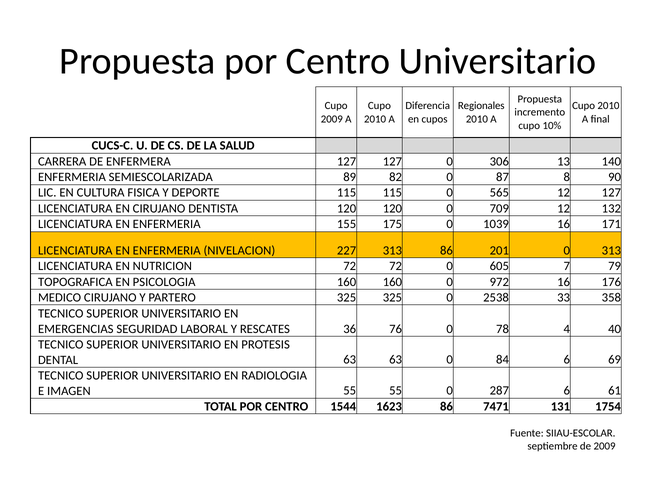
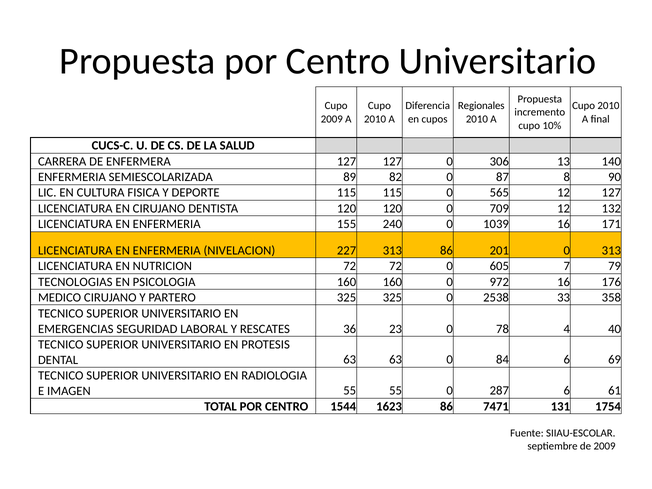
175: 175 -> 240
TOPOGRAFICA: TOPOGRAFICA -> TECNOLOGIAS
76: 76 -> 23
